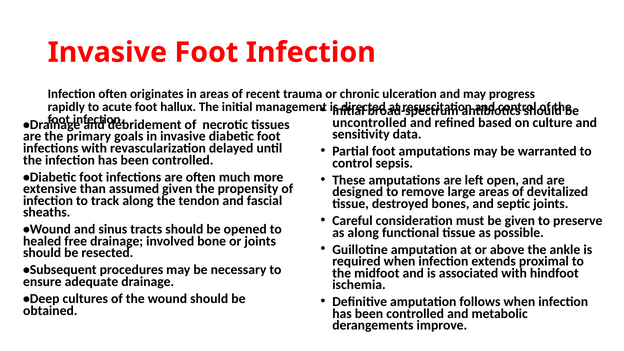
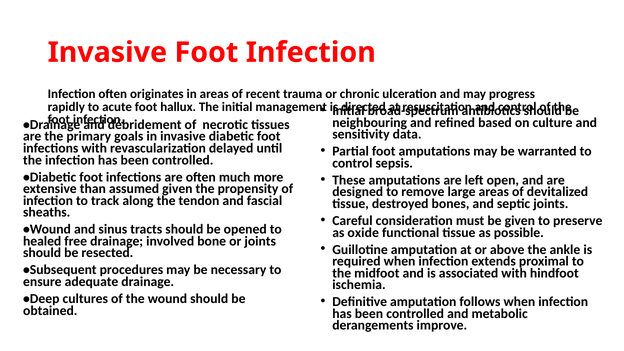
uncontrolled: uncontrolled -> neighbouring
as along: along -> oxide
